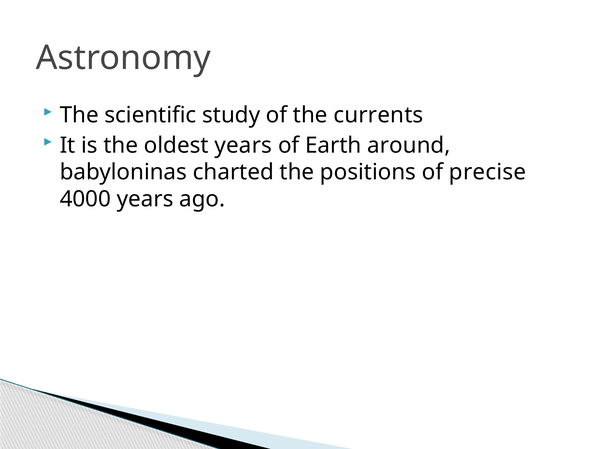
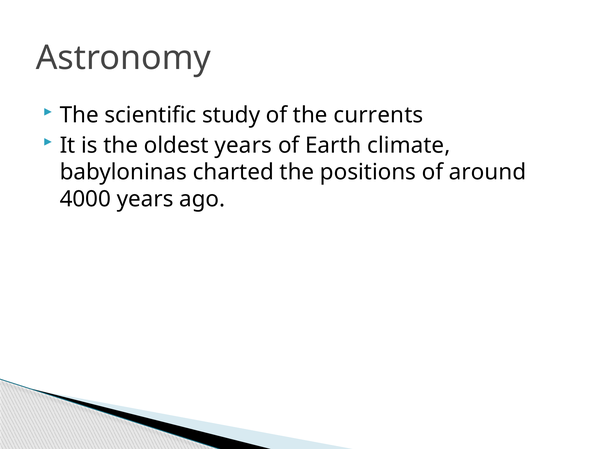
around: around -> climate
precise: precise -> around
